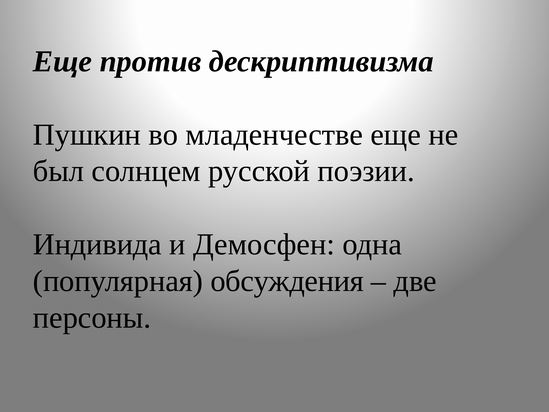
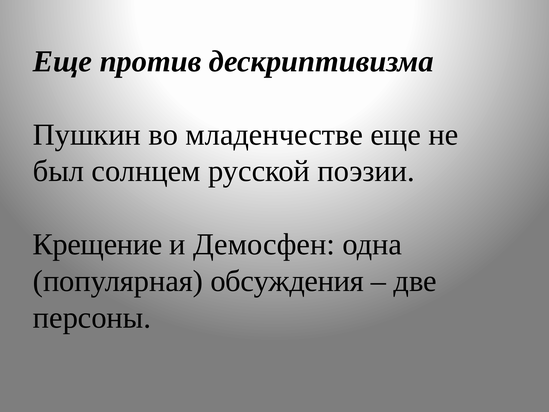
Индивида: Индивида -> Крещение
